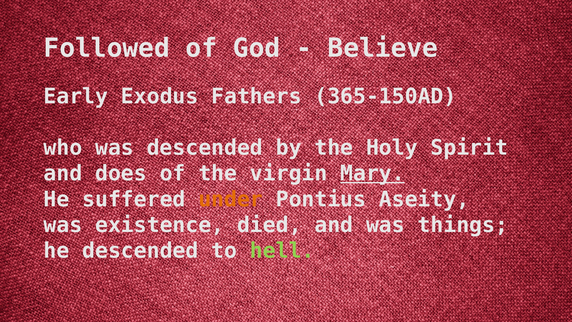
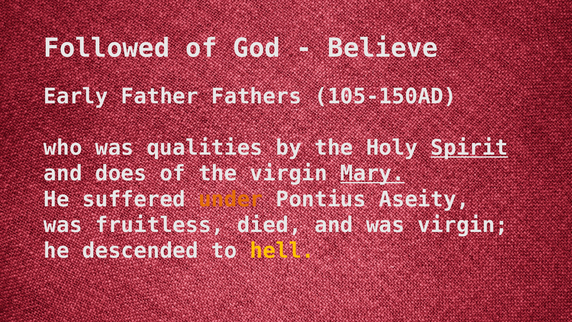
Exodus: Exodus -> Father
365-150AD: 365-150AD -> 105-150AD
was descended: descended -> qualities
Spirit underline: none -> present
existence: existence -> fruitless
was things: things -> virgin
hell colour: light green -> yellow
